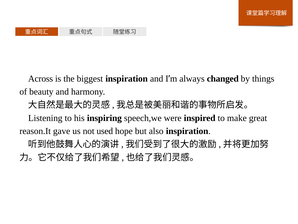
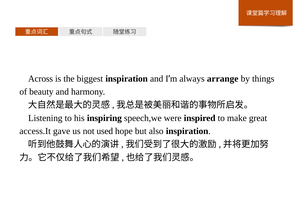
changed: changed -> arrange
reason.It: reason.It -> access.It
